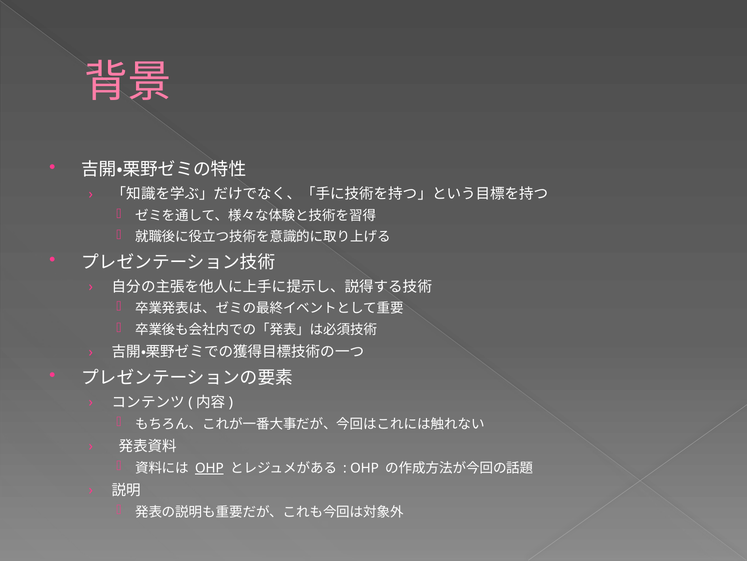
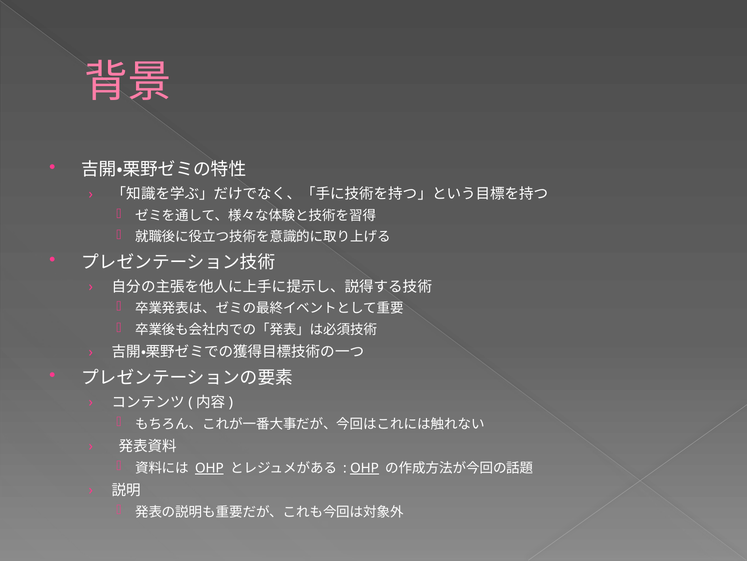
OHP at (364, 467) underline: none -> present
